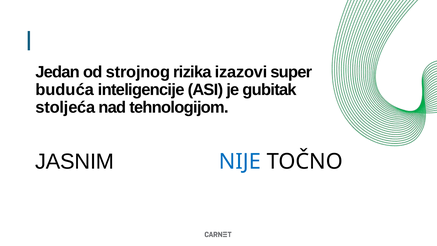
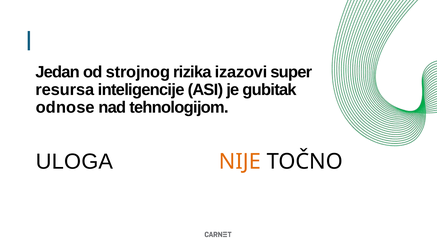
buduća: buduća -> resursa
stoljeća: stoljeća -> odnose
JASNIM: JASNIM -> ULOGA
NIJE colour: blue -> orange
